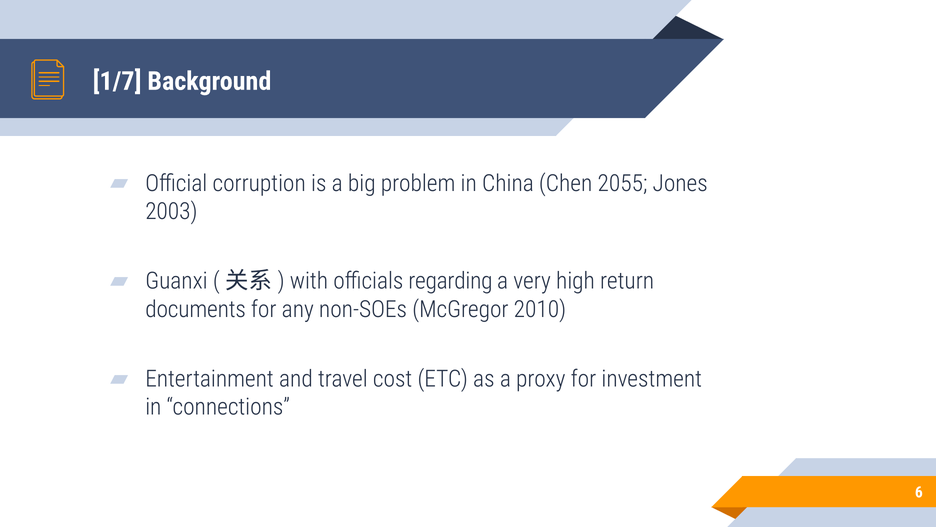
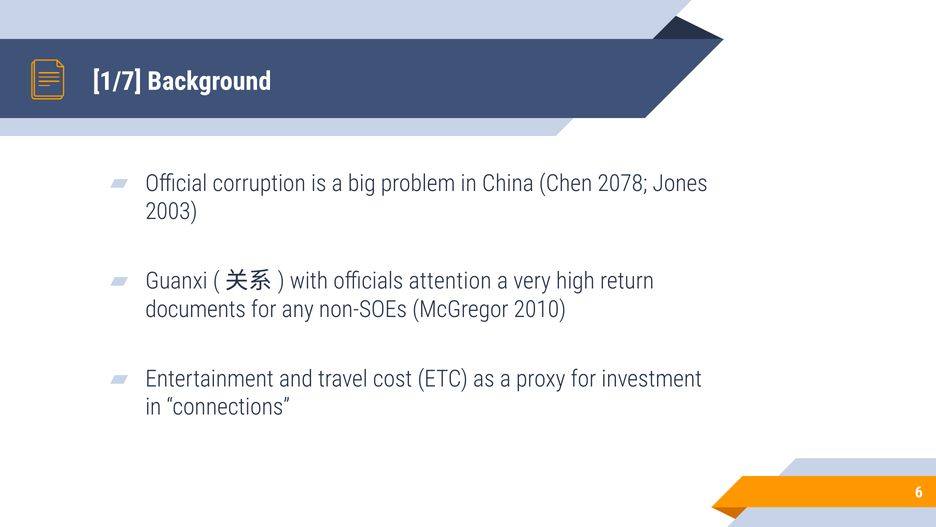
2055: 2055 -> 2078
regarding: regarding -> attention
